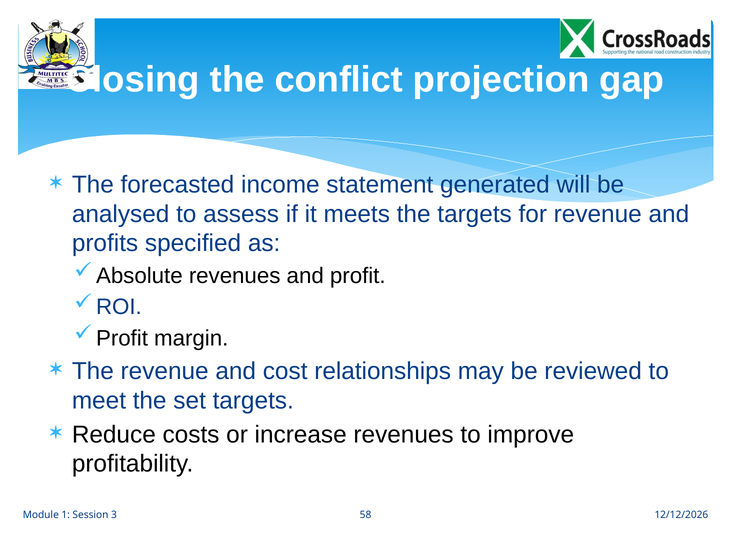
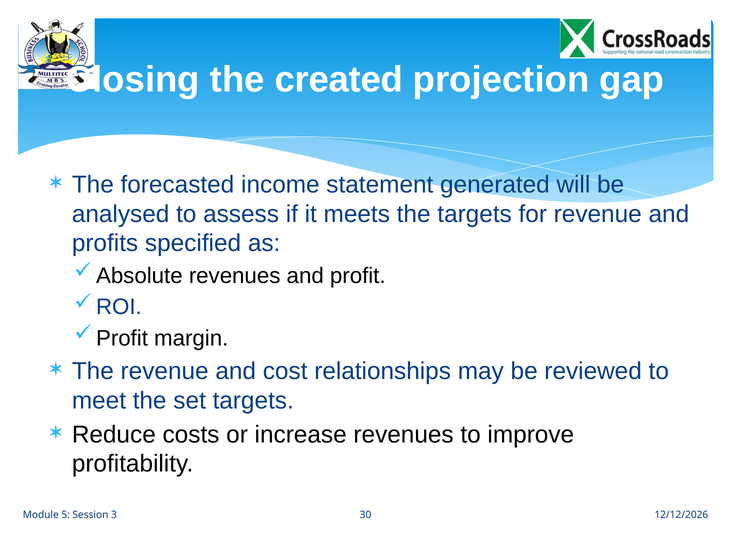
conflict: conflict -> created
1: 1 -> 5
58: 58 -> 30
